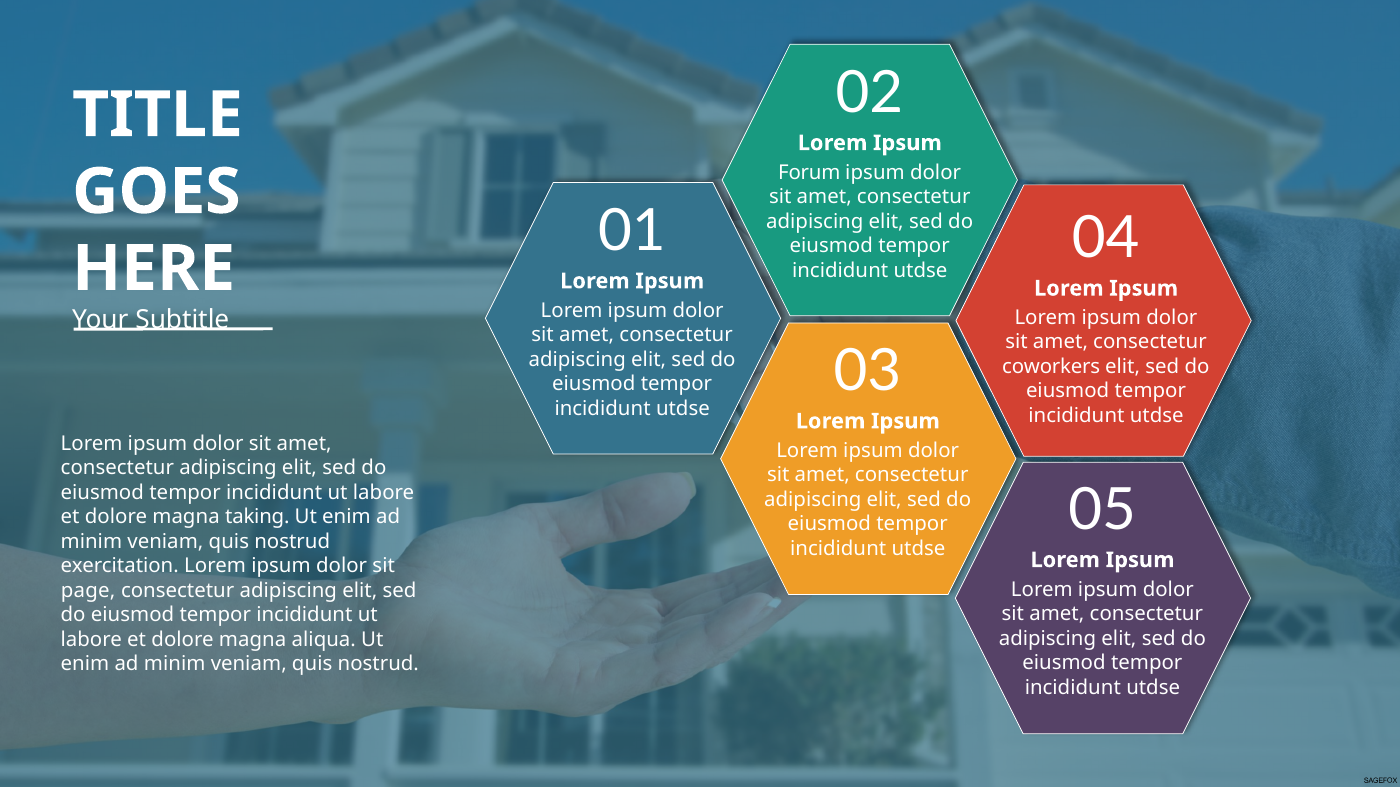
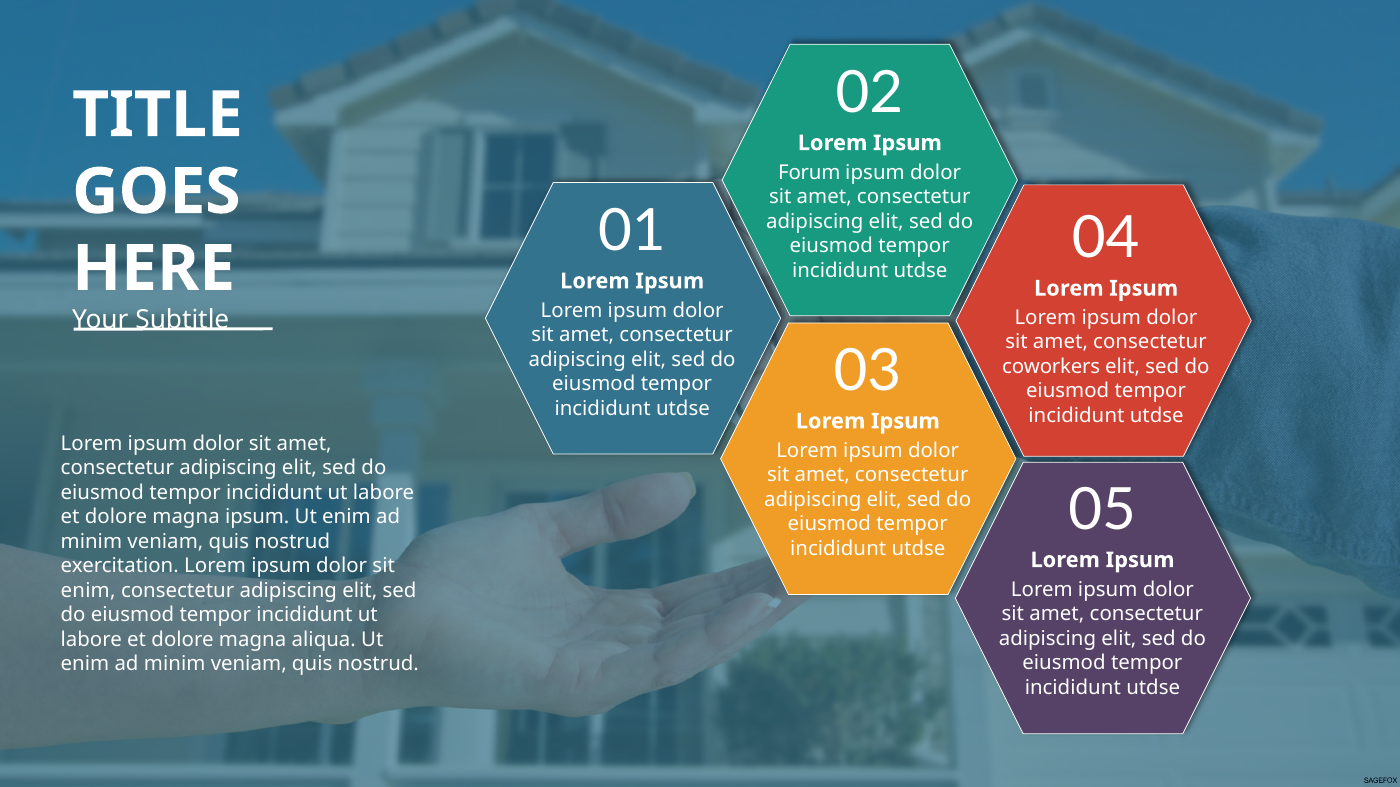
magna taking: taking -> ipsum
page at (88, 591): page -> enim
